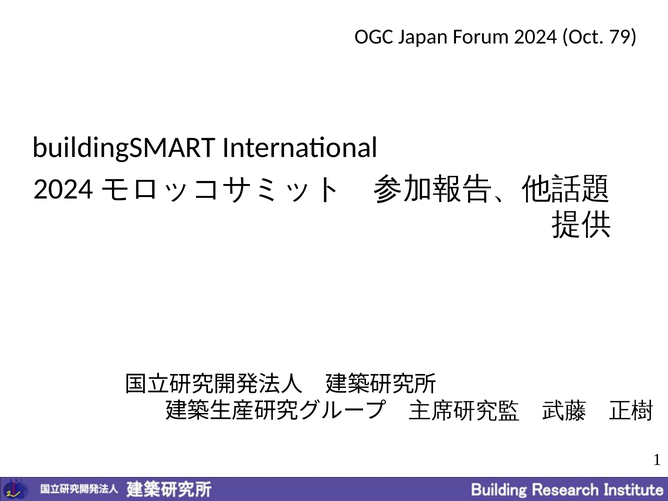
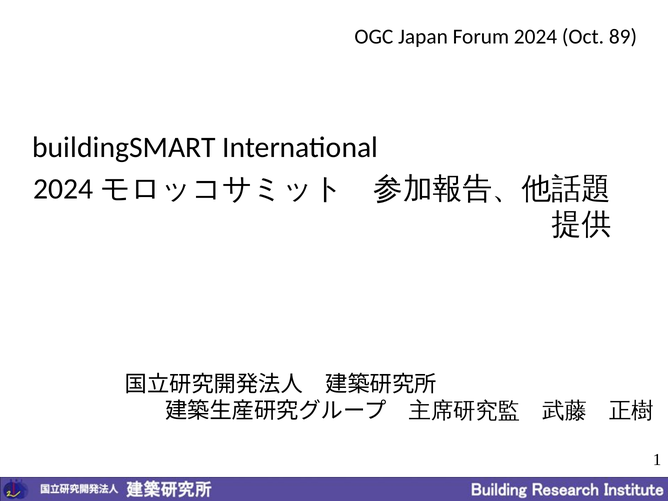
79: 79 -> 89
